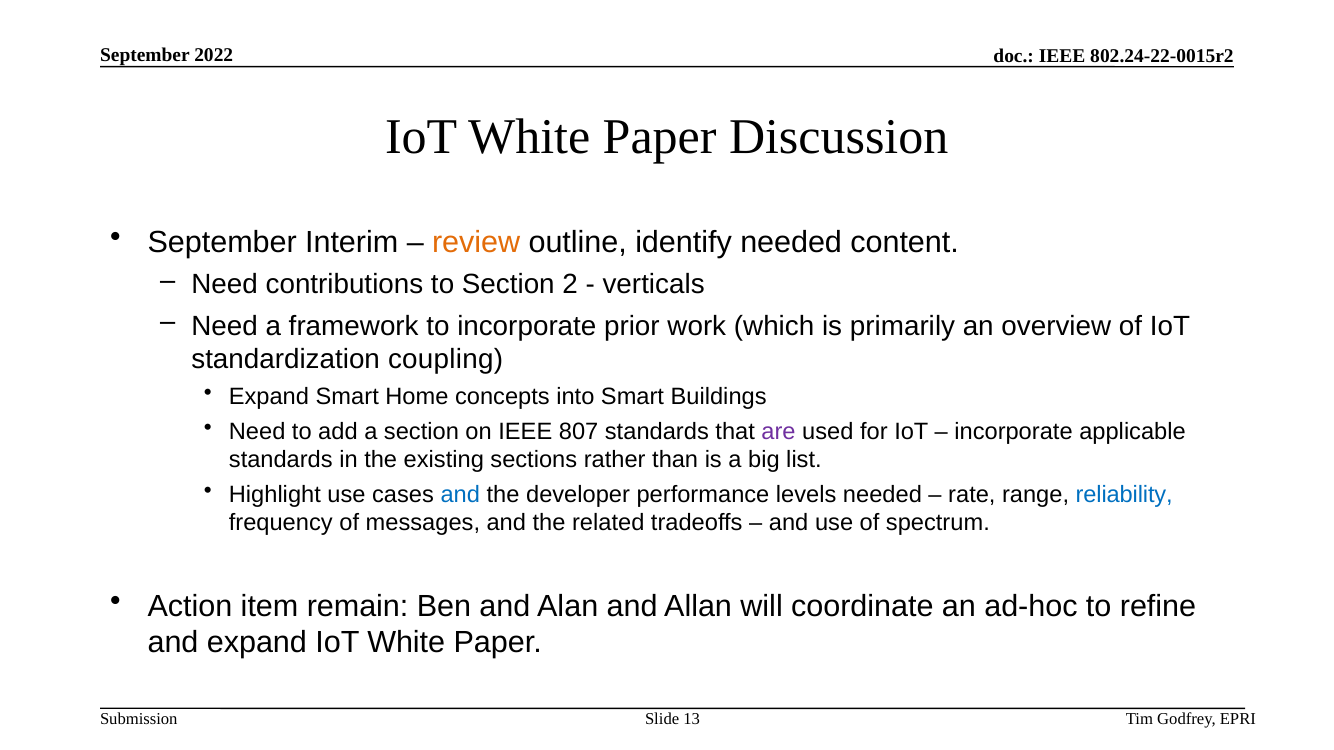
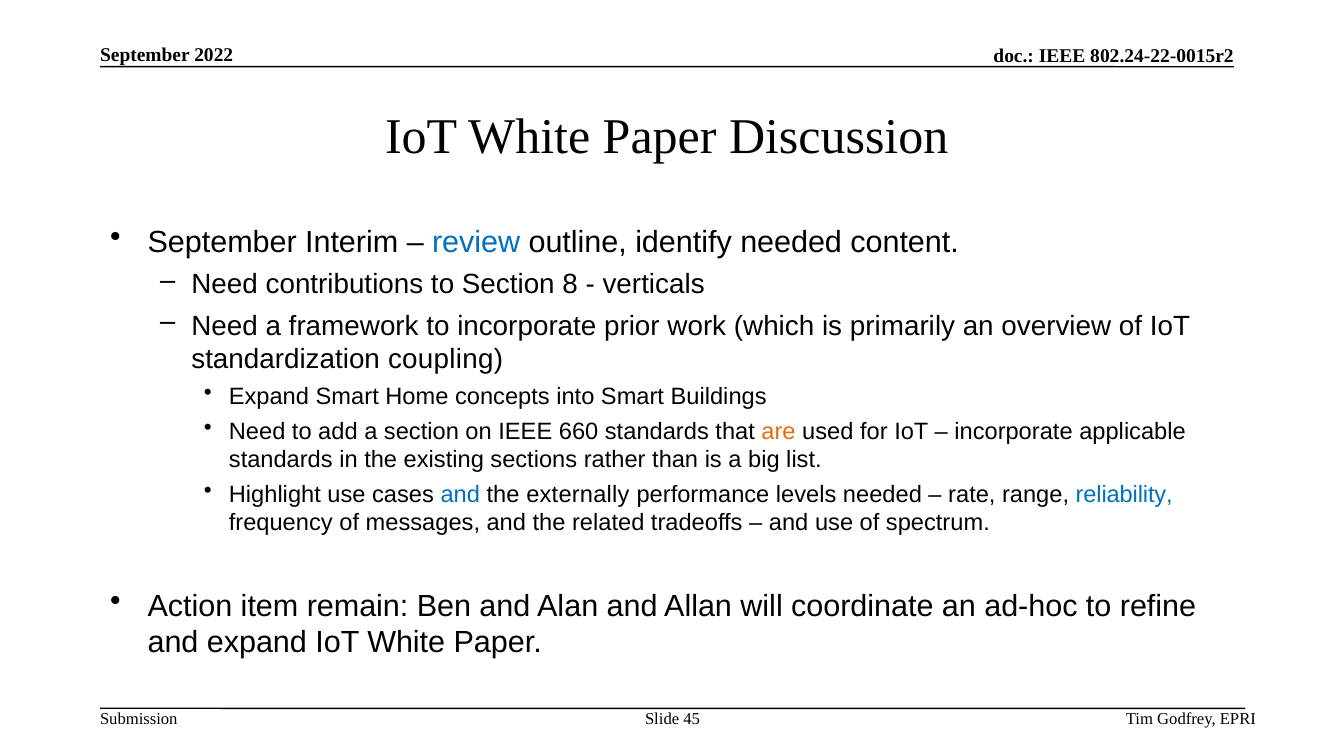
review colour: orange -> blue
2: 2 -> 8
807: 807 -> 660
are colour: purple -> orange
developer: developer -> externally
13: 13 -> 45
